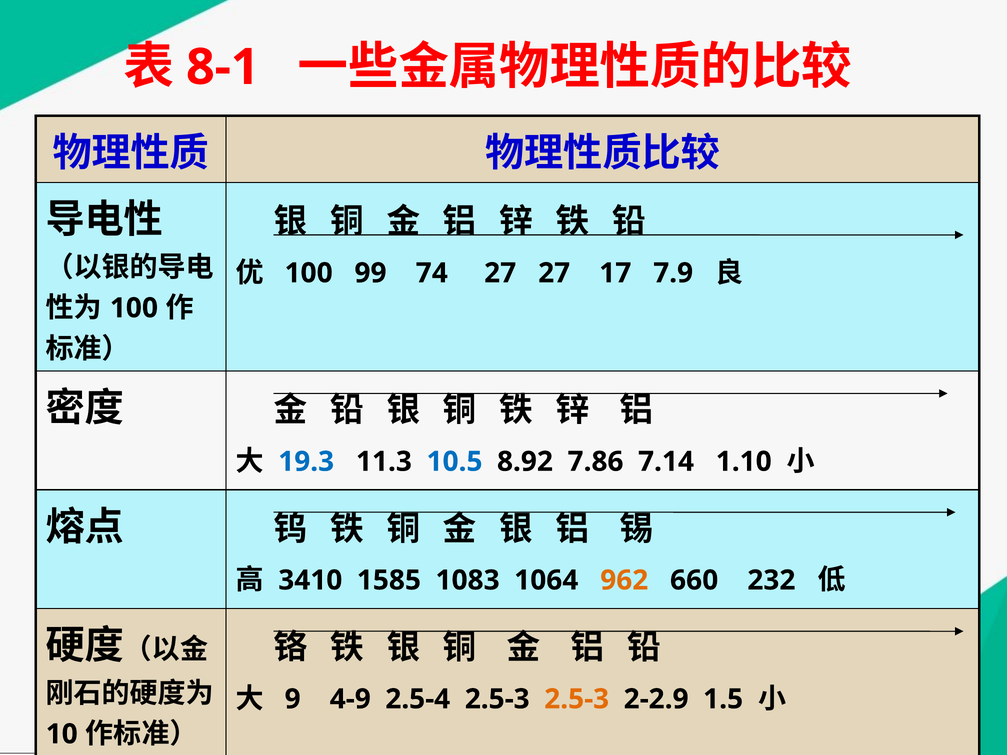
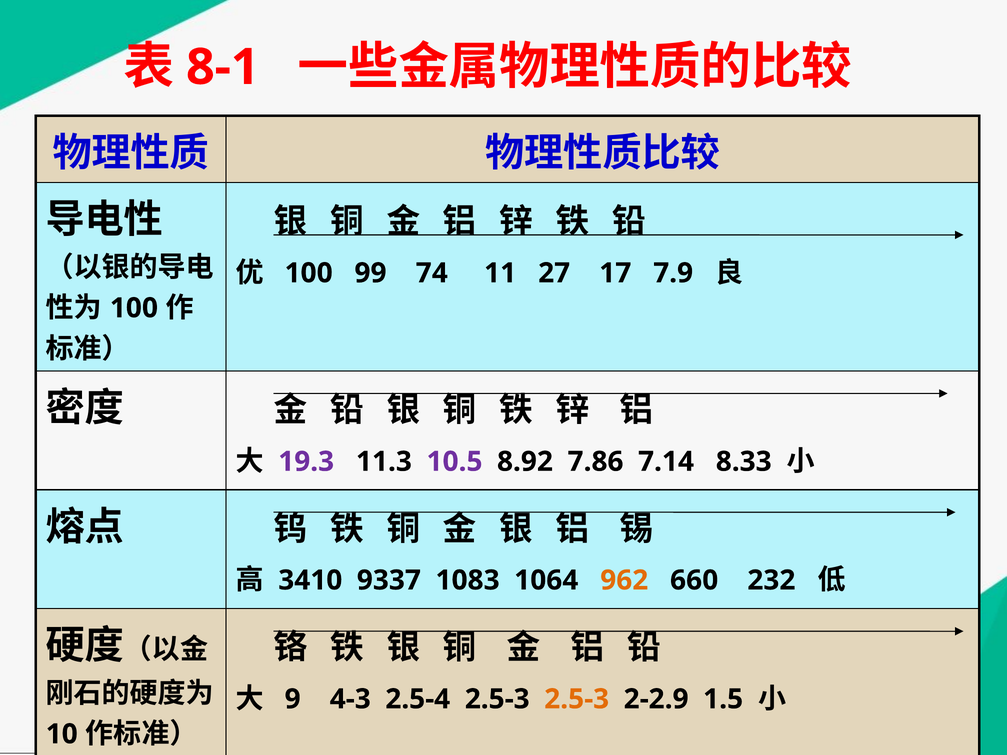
74 27: 27 -> 11
19.3 colour: blue -> purple
10.5 colour: blue -> purple
1.10: 1.10 -> 8.33
1585: 1585 -> 9337
4-9: 4-9 -> 4-3
